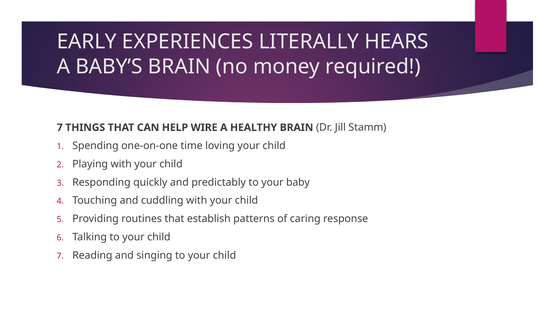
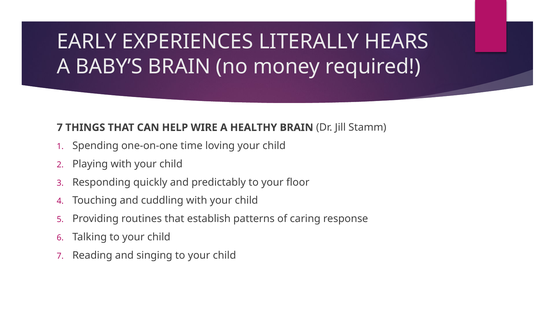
baby: baby -> floor
